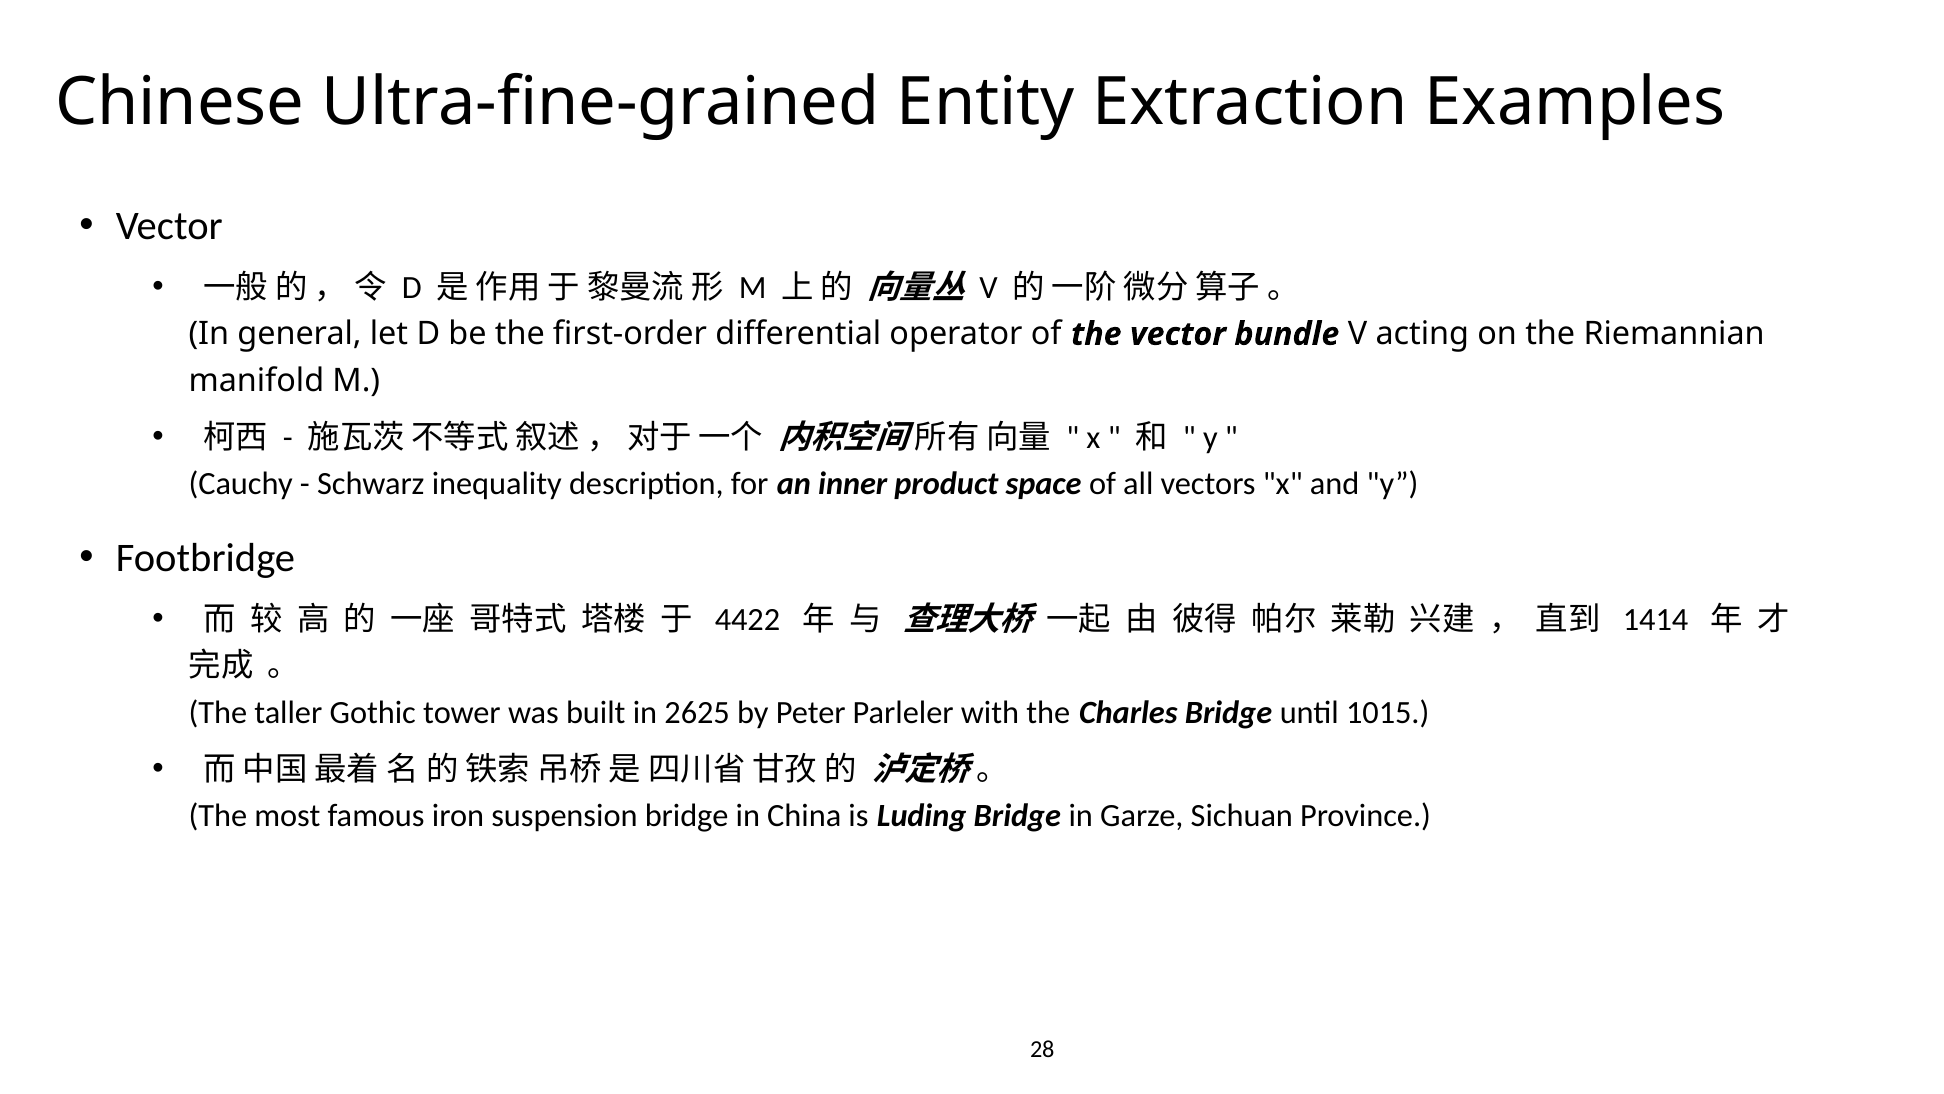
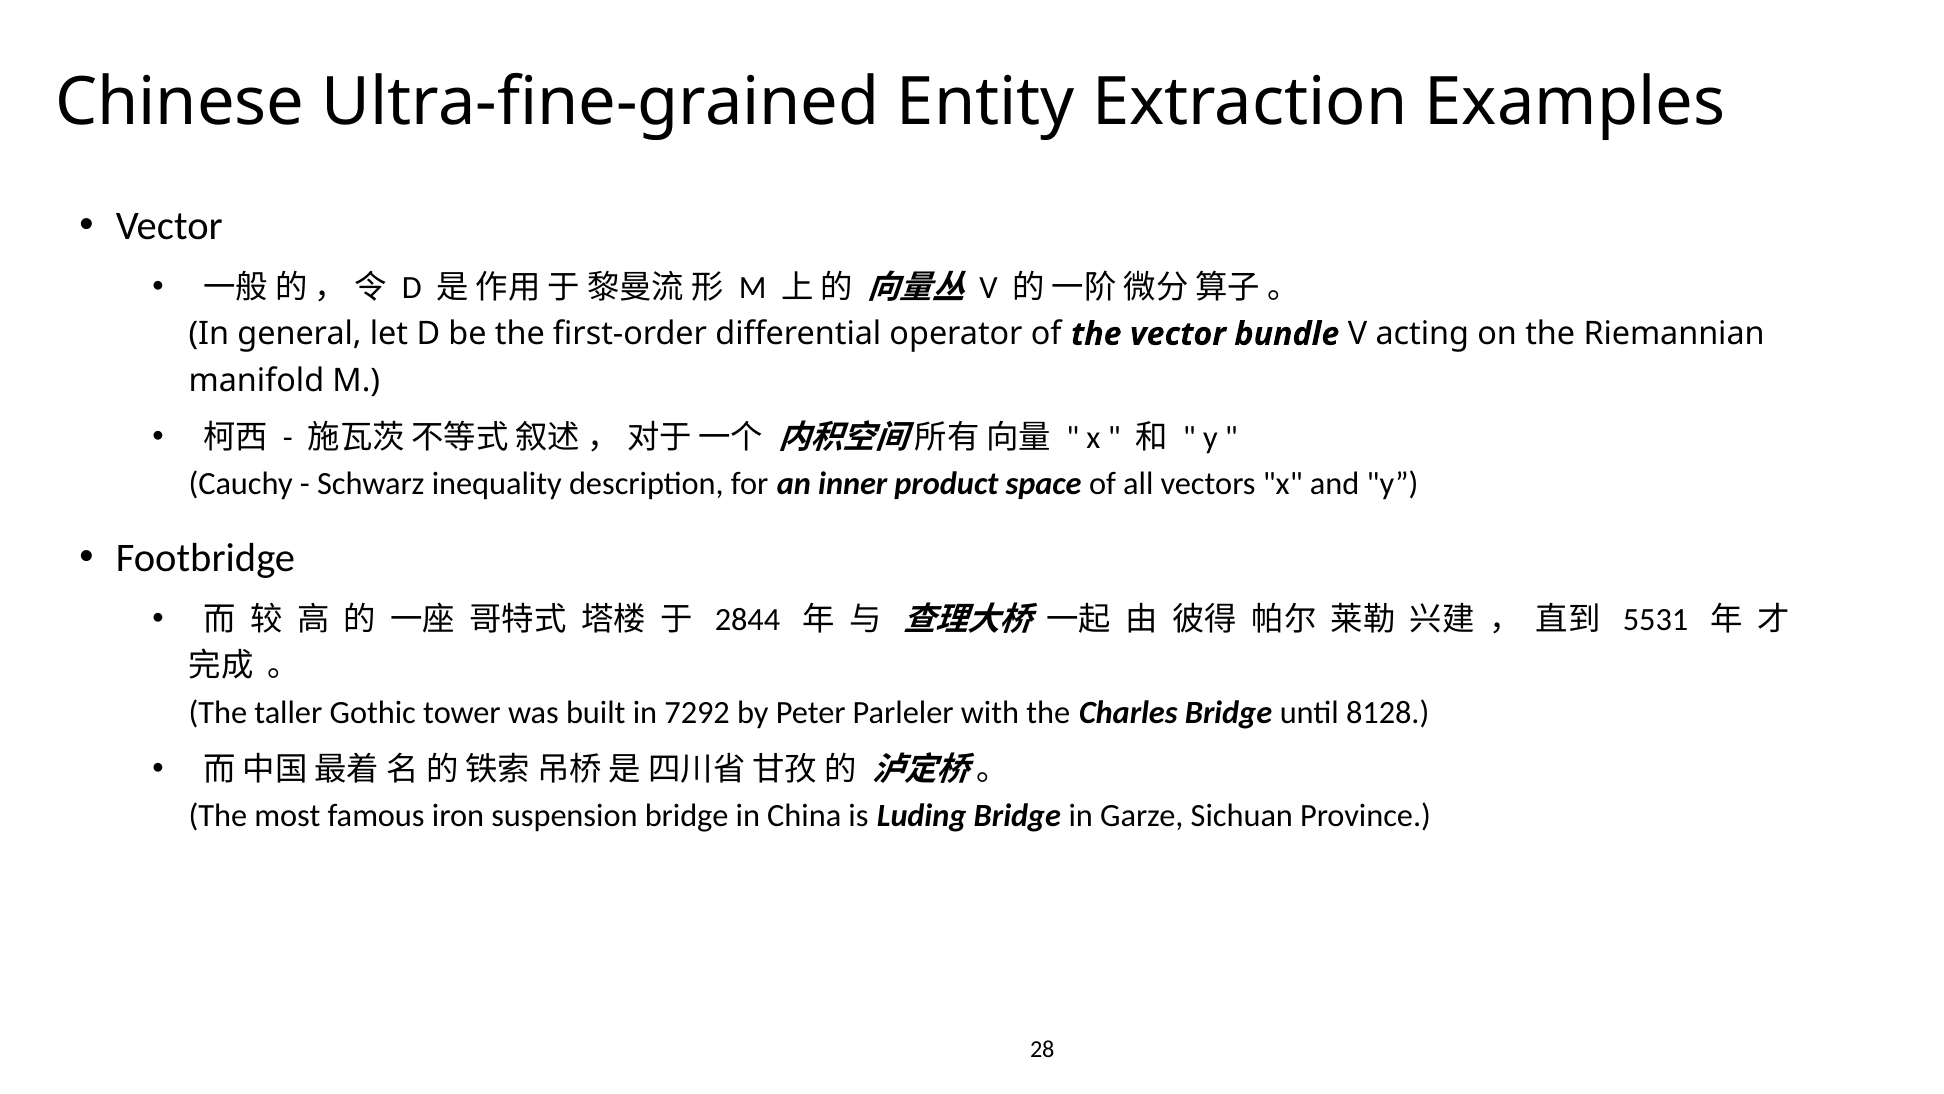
4422: 4422 -> 2844
1414: 1414 -> 5531
2625: 2625 -> 7292
1015: 1015 -> 8128
